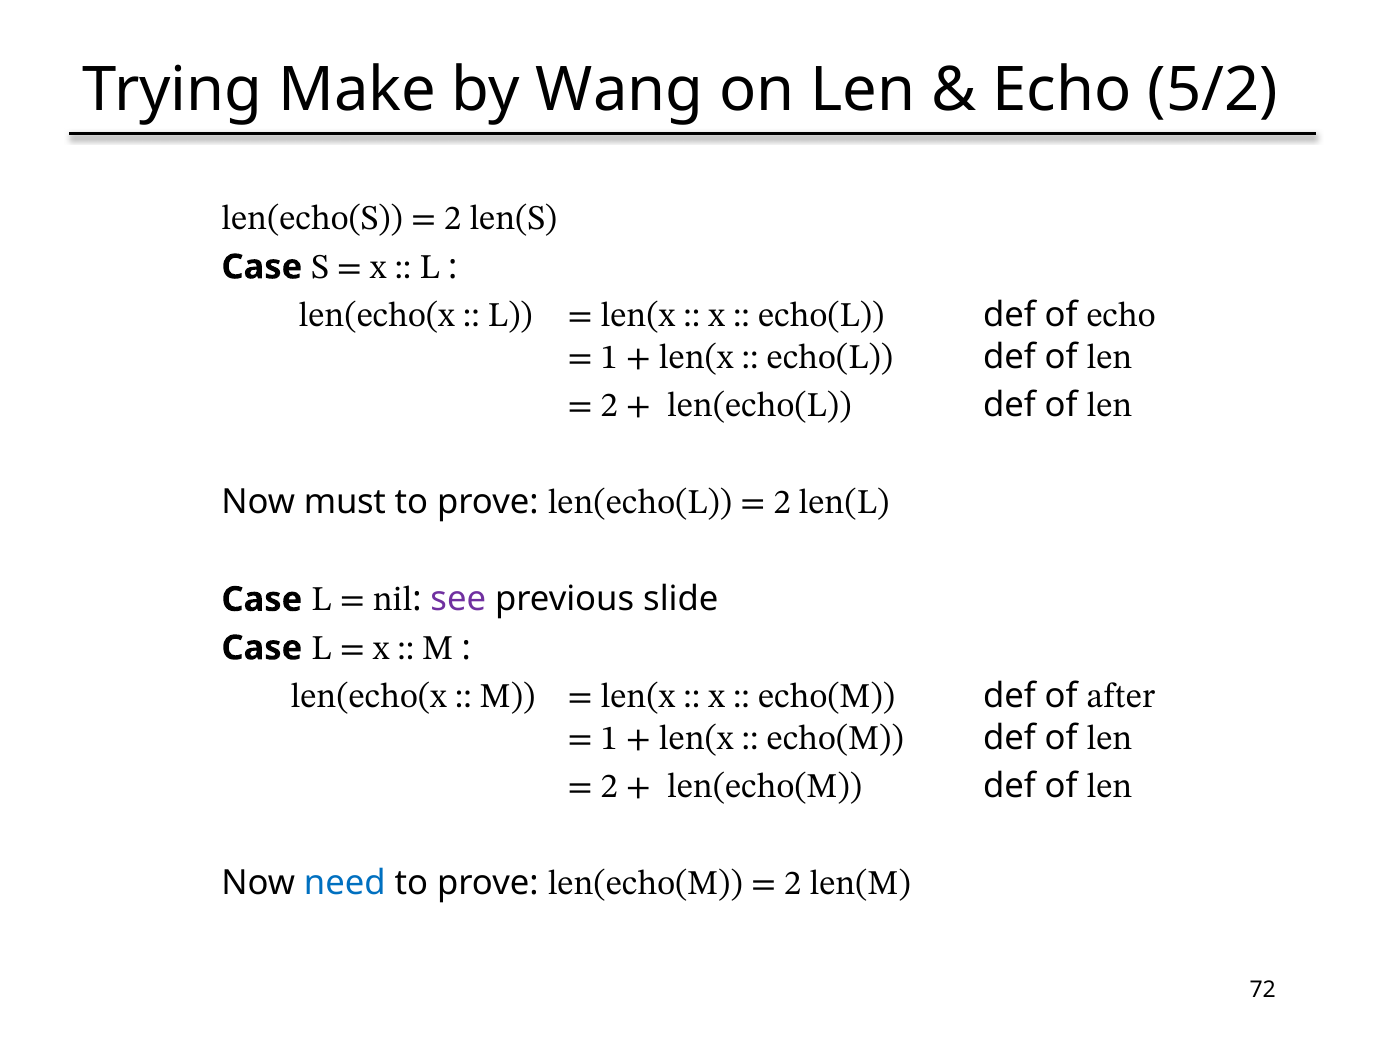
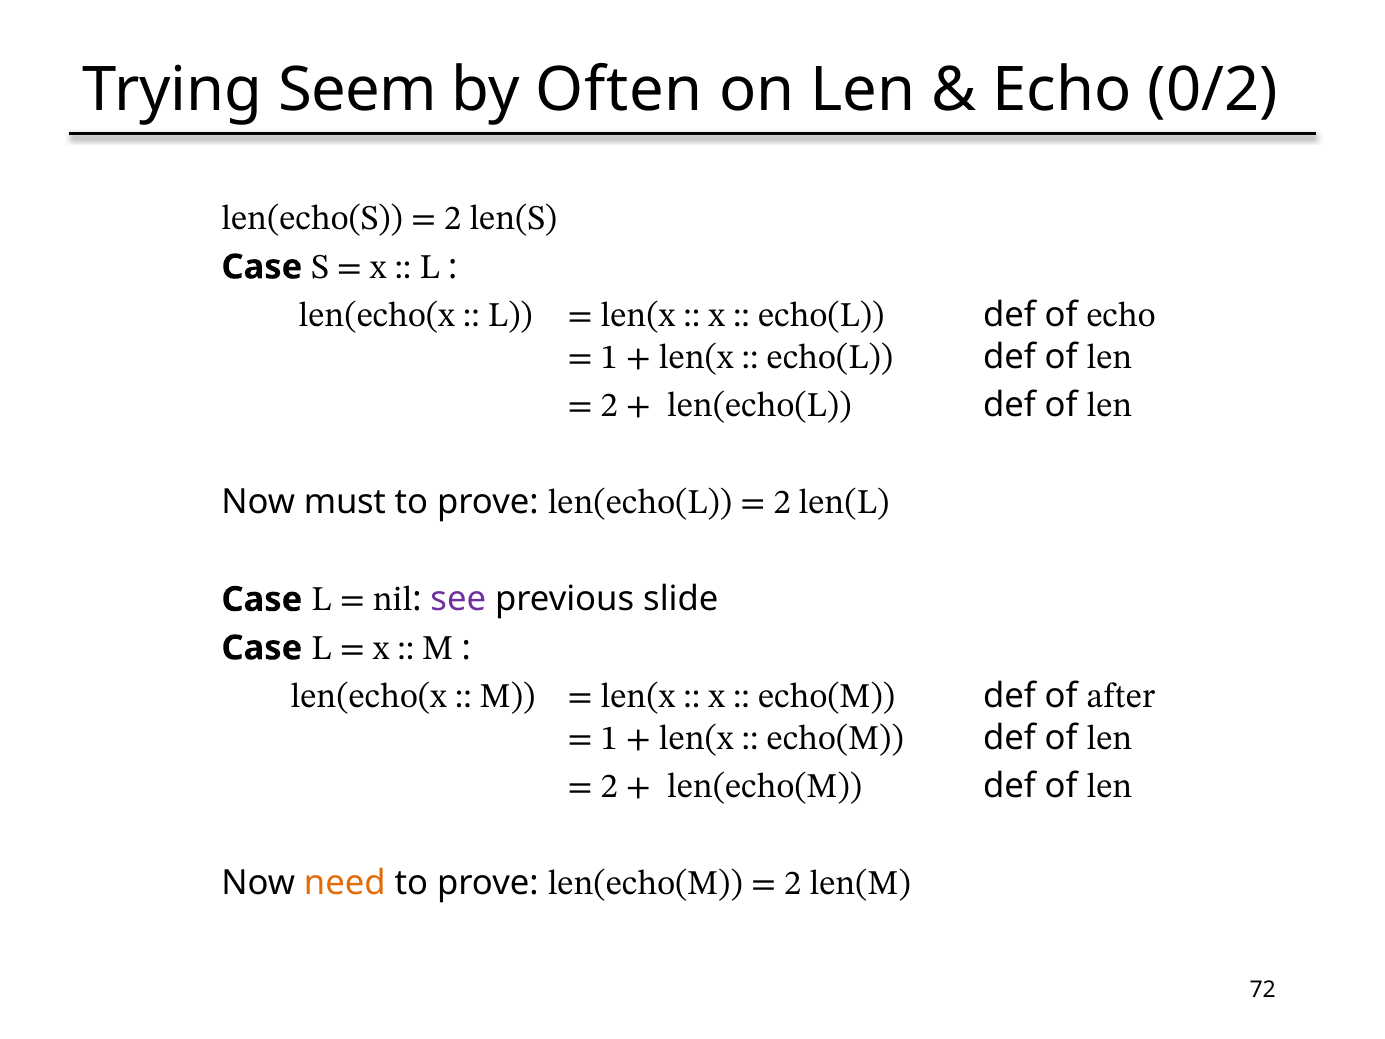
Make: Make -> Seem
Wang: Wang -> Often
5/2: 5/2 -> 0/2
need colour: blue -> orange
